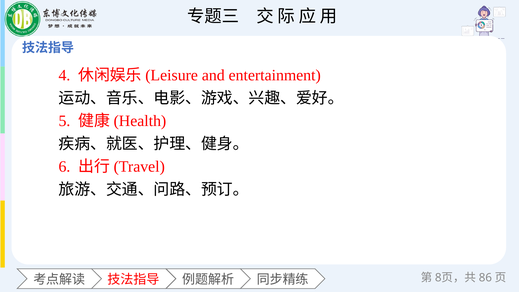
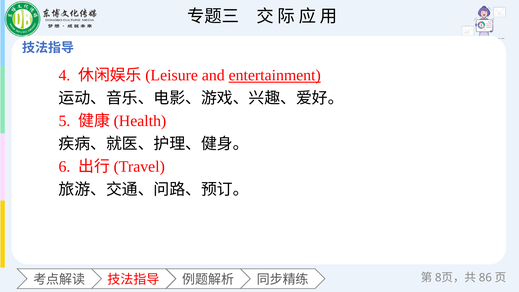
entertainment underline: none -> present
